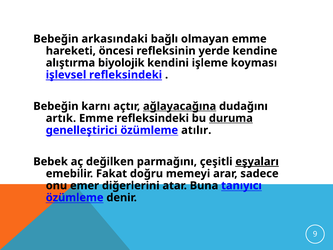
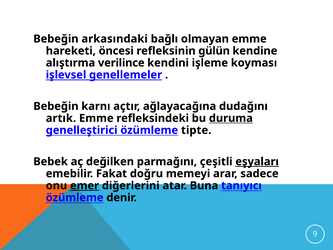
yerde: yerde -> gülün
biyolojik: biyolojik -> verilince
işlevsel refleksindeki: refleksindeki -> genellemeler
ağlayacağına underline: present -> none
atılır: atılır -> tipte
emer underline: none -> present
